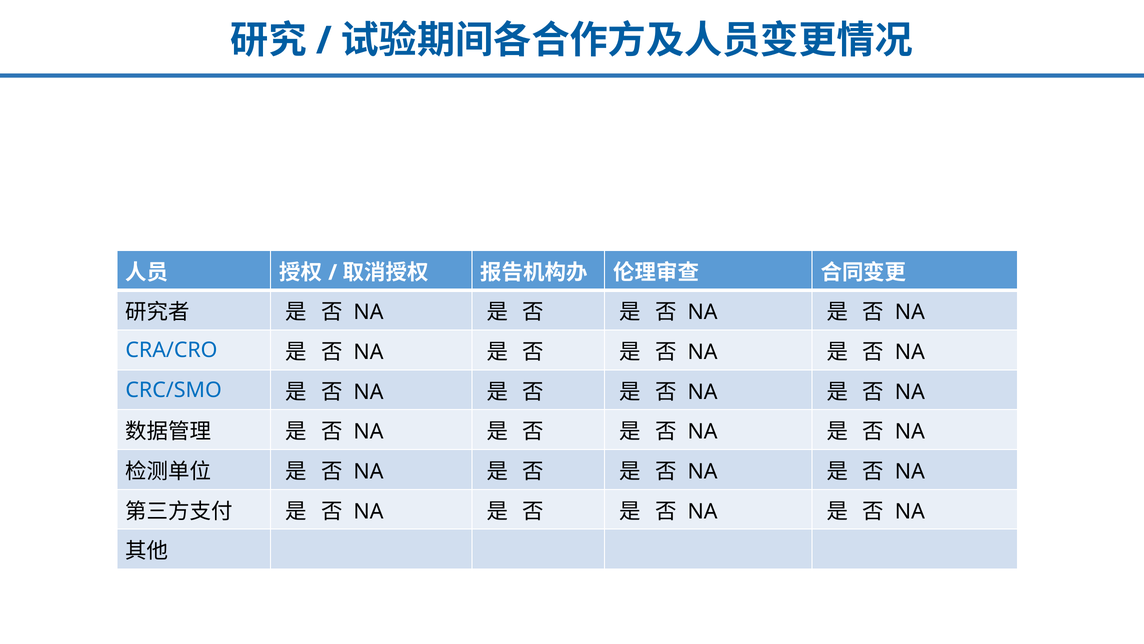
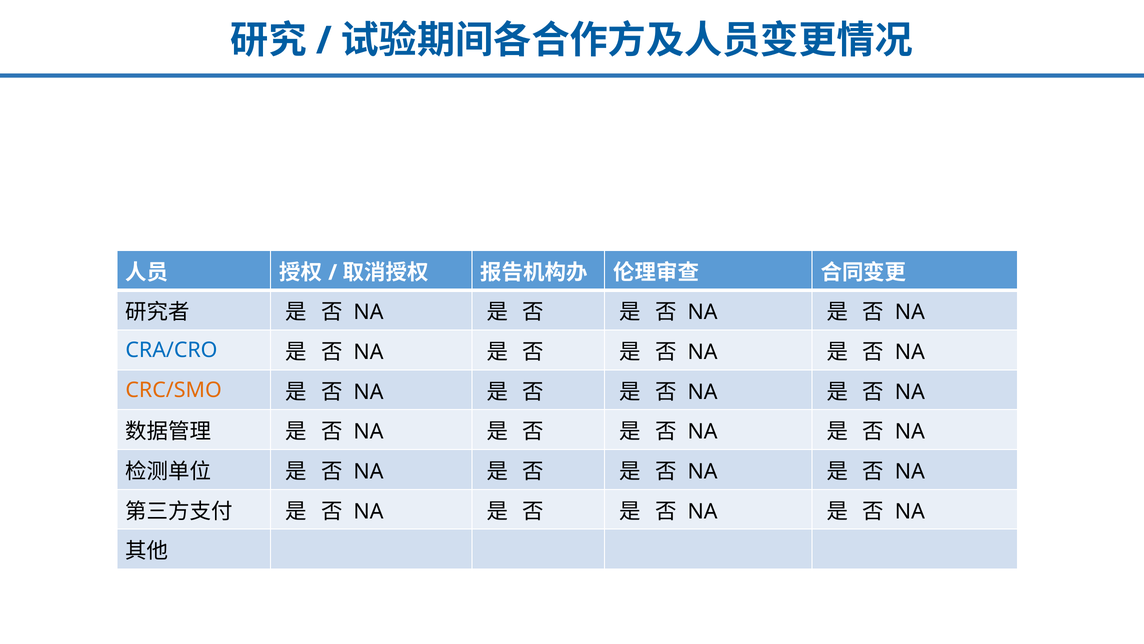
CRC/SMO colour: blue -> orange
